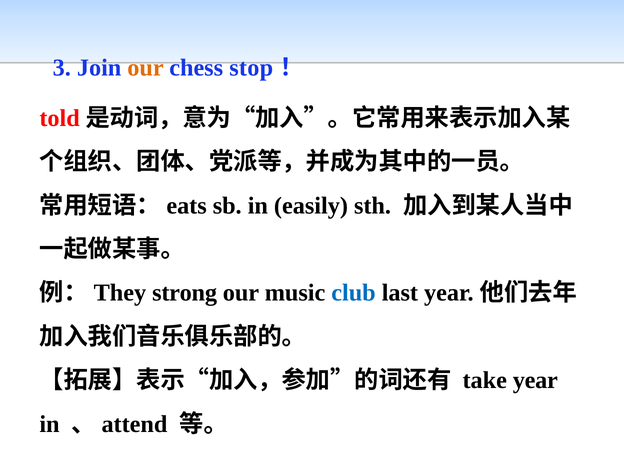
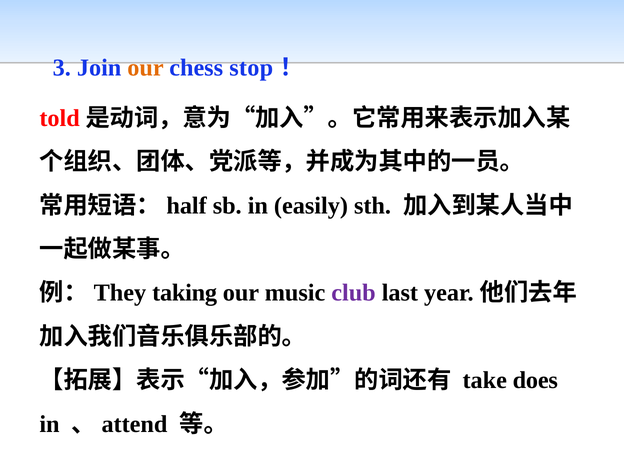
eats: eats -> half
strong: strong -> taking
club colour: blue -> purple
take year: year -> does
